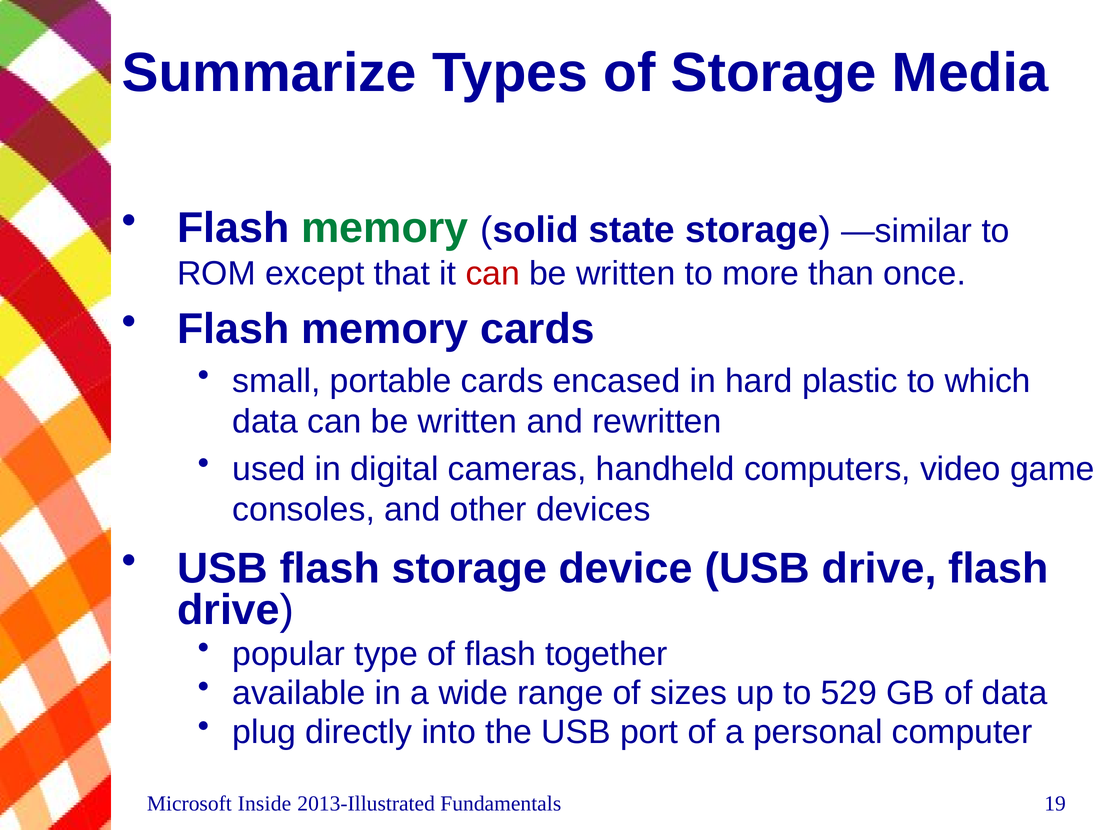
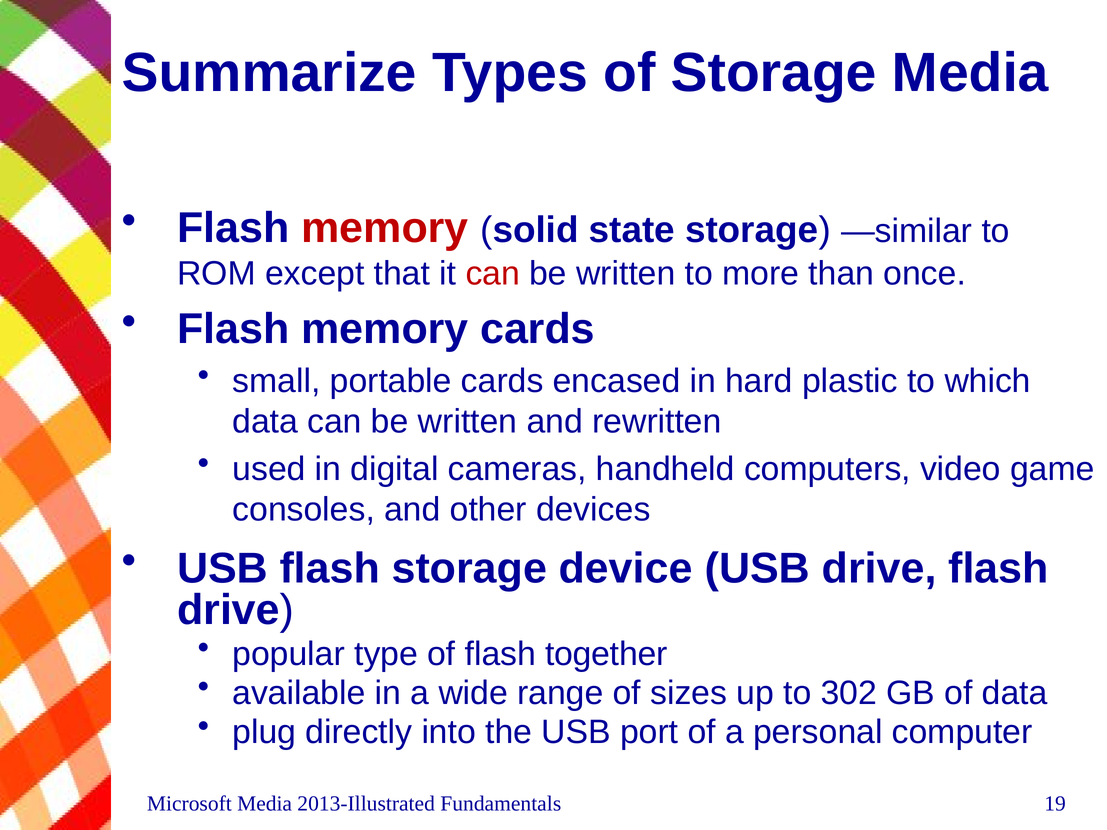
memory at (385, 228) colour: green -> red
529: 529 -> 302
Microsoft Inside: Inside -> Media
